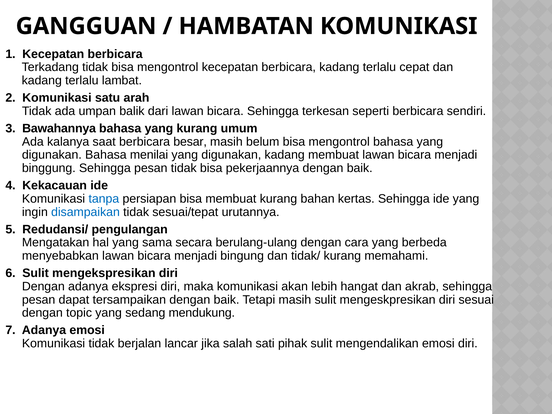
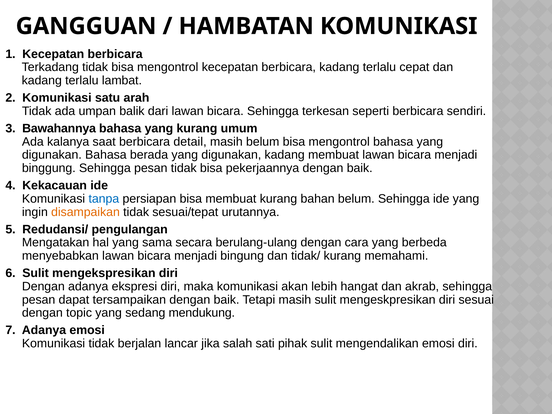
besar: besar -> detail
menilai: menilai -> berada
bahan kertas: kertas -> belum
disampaikan colour: blue -> orange
